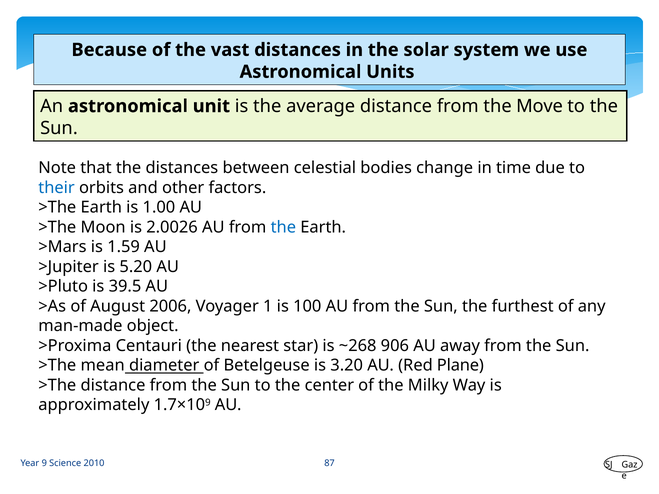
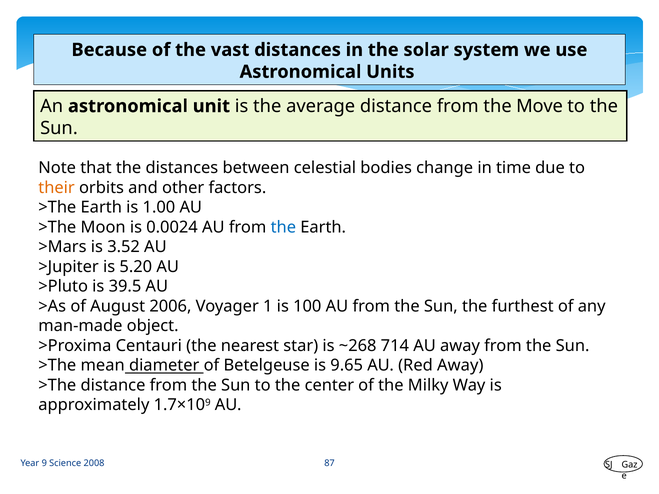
their colour: blue -> orange
2.0026: 2.0026 -> 0.0024
1.59: 1.59 -> 3.52
906: 906 -> 714
3.20: 3.20 -> 9.65
Red Plane: Plane -> Away
2010: 2010 -> 2008
